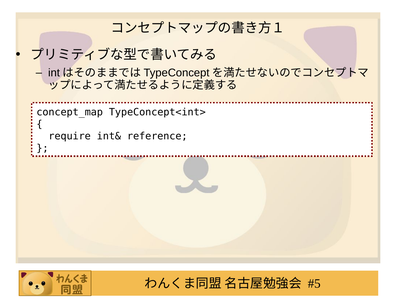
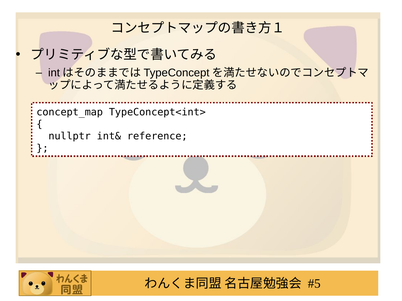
require: require -> nullptr
